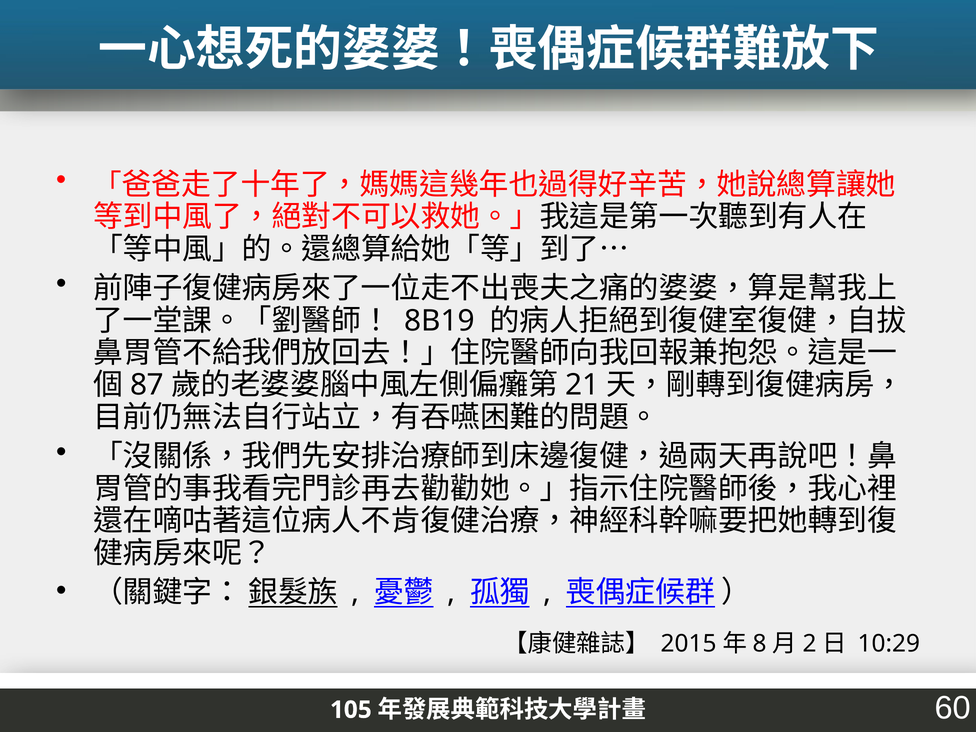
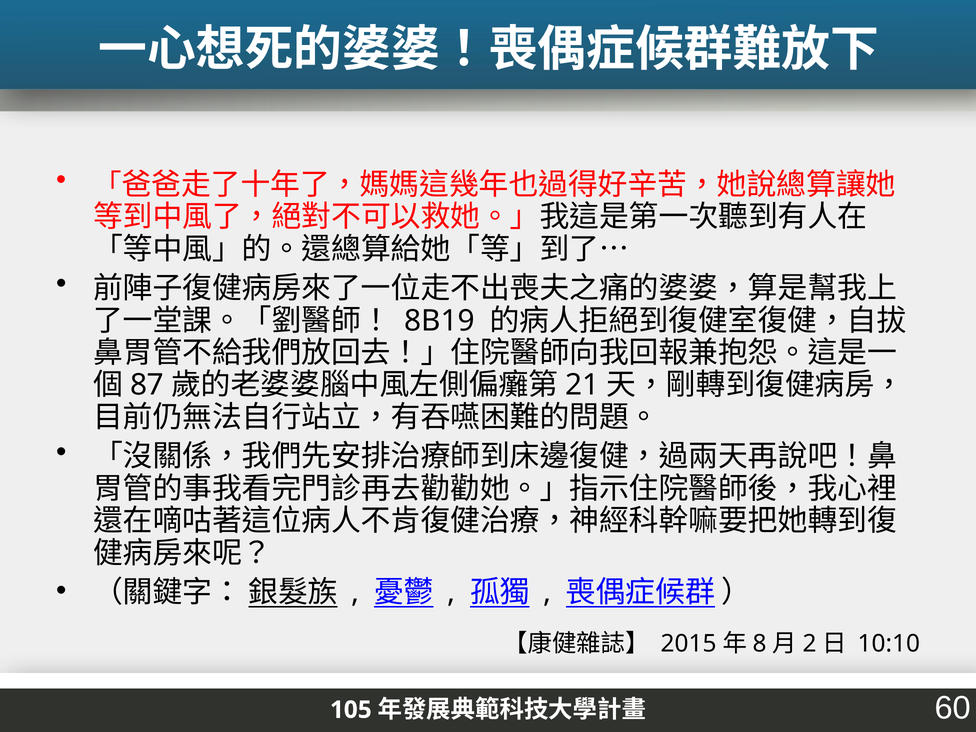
10:29: 10:29 -> 10:10
